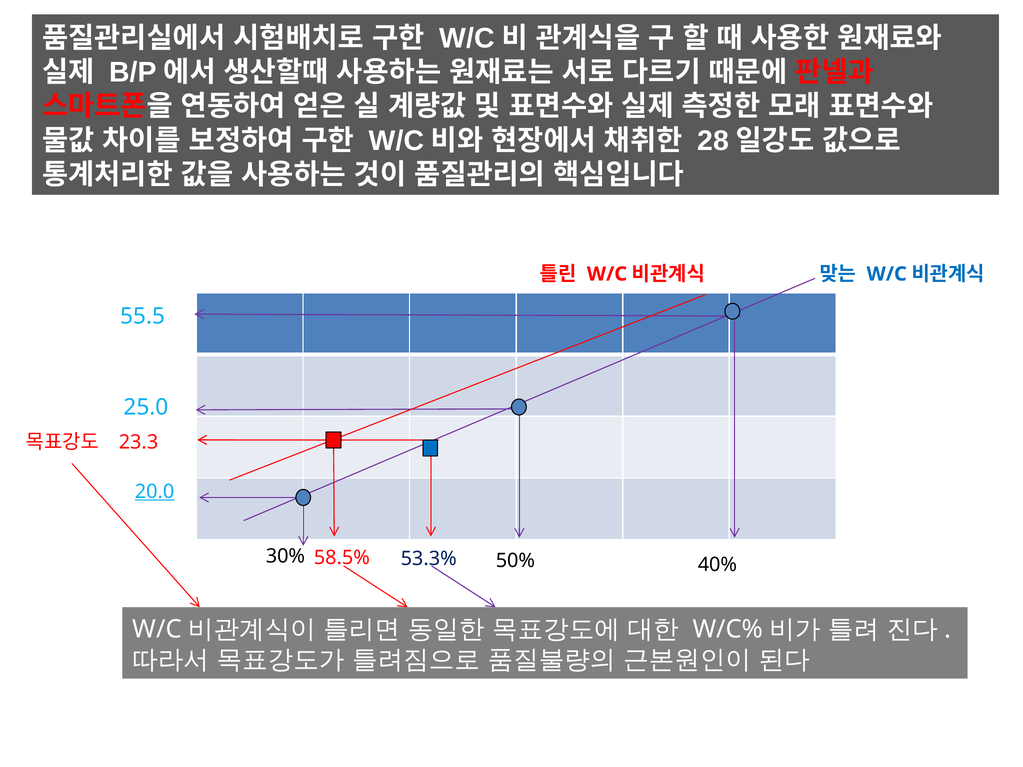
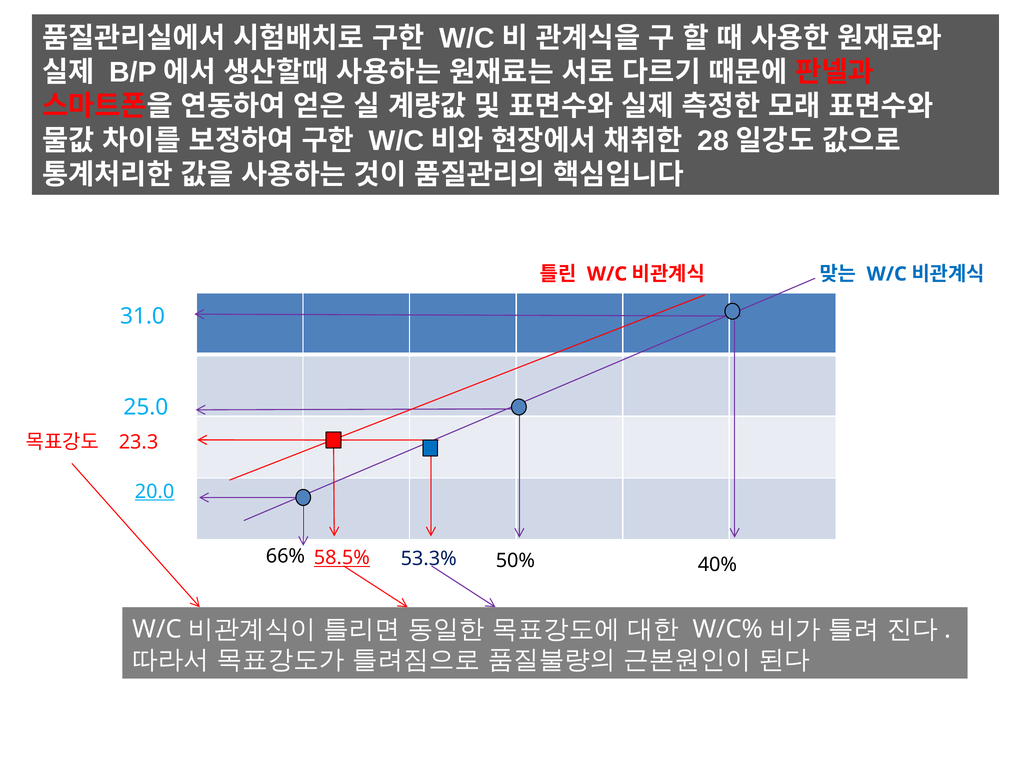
55.5: 55.5 -> 31.0
30%: 30% -> 66%
58.5% underline: none -> present
